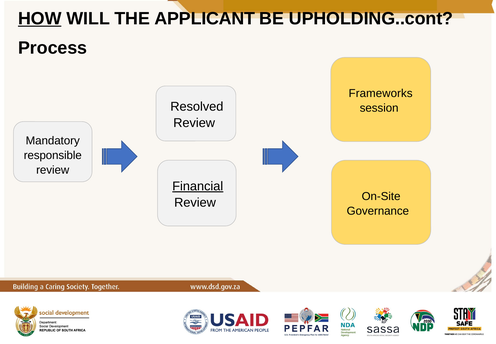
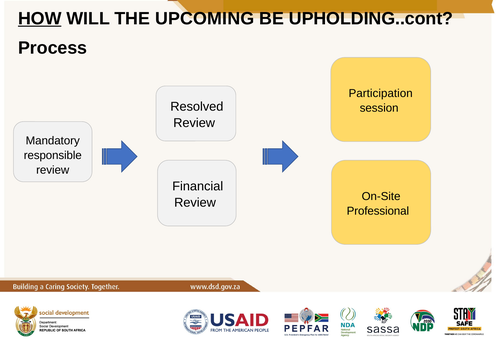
APPLICANT: APPLICANT -> UPCOMING
Frameworks: Frameworks -> Participation
Financial underline: present -> none
Governance: Governance -> Professional
